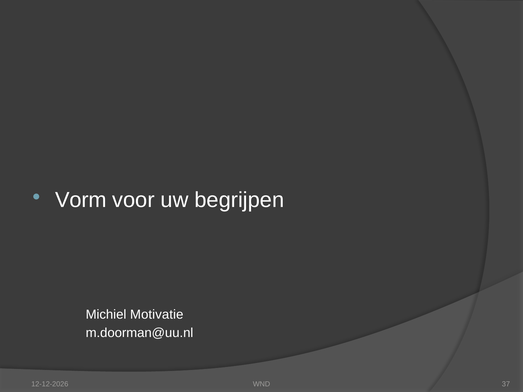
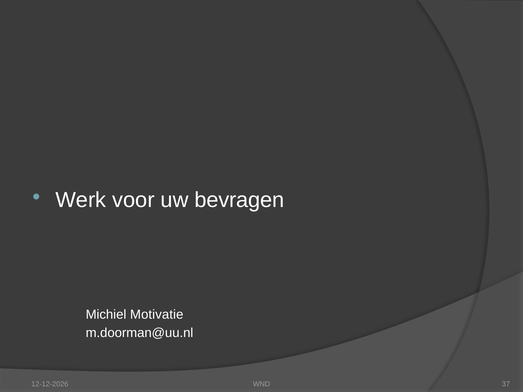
Vorm: Vorm -> Werk
begrijpen: begrijpen -> bevragen
